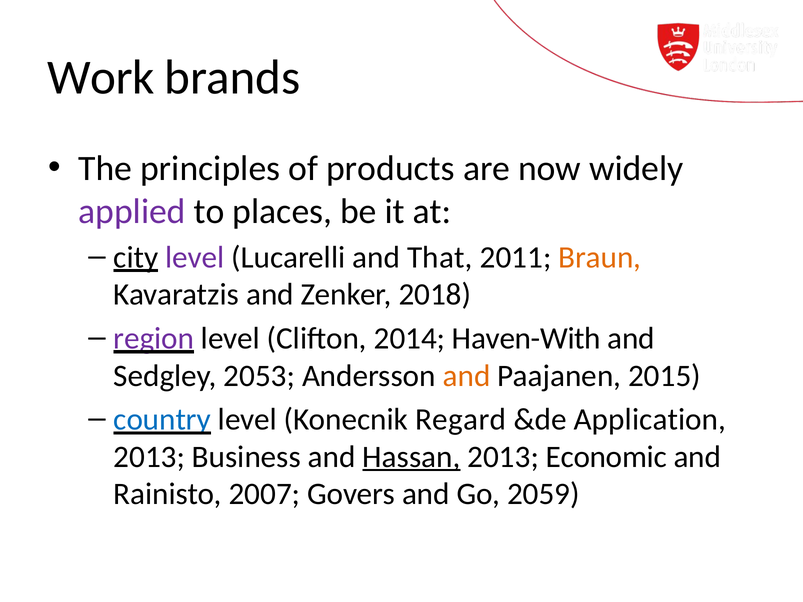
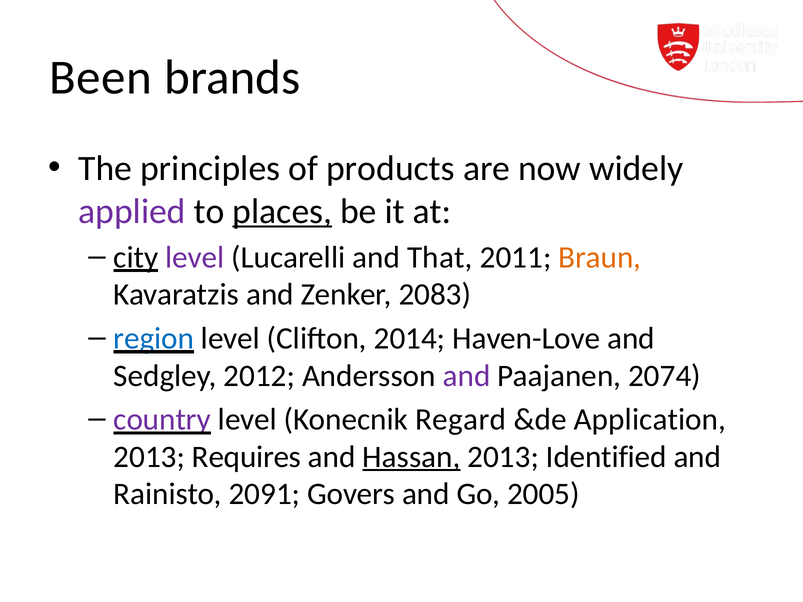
Work: Work -> Been
places underline: none -> present
2018: 2018 -> 2083
region colour: purple -> blue
Haven-With: Haven-With -> Haven-Love
2053: 2053 -> 2012
and at (467, 376) colour: orange -> purple
2015: 2015 -> 2074
country colour: blue -> purple
Business: Business -> Requires
Economic: Economic -> Identified
2007: 2007 -> 2091
2059: 2059 -> 2005
